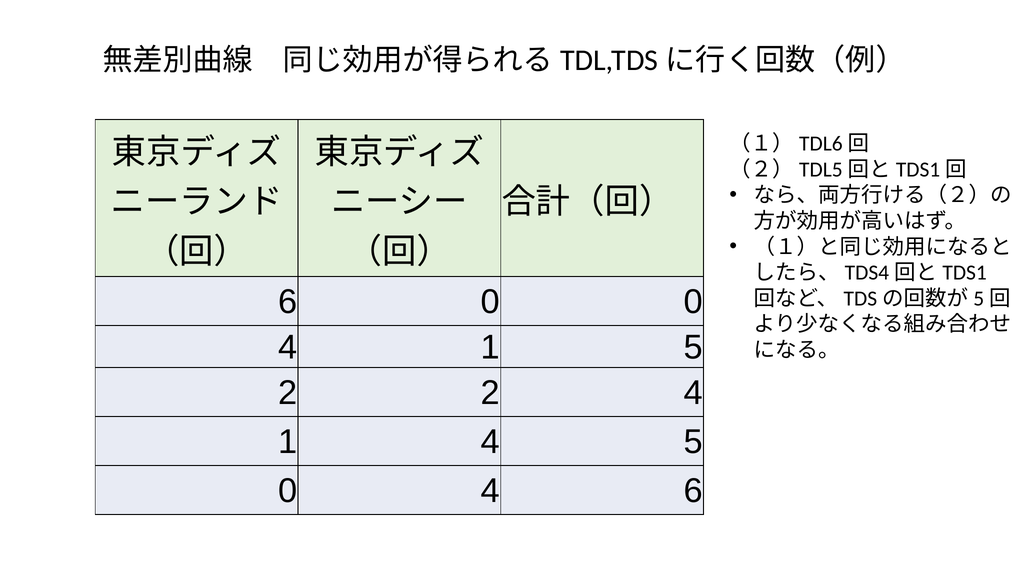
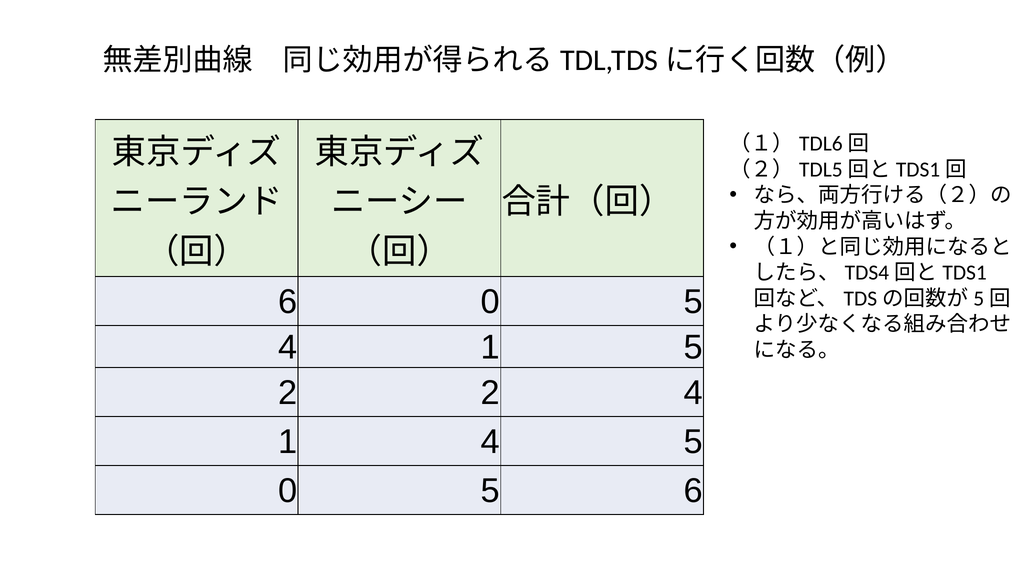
6 0 0: 0 -> 5
4 at (490, 490): 4 -> 5
